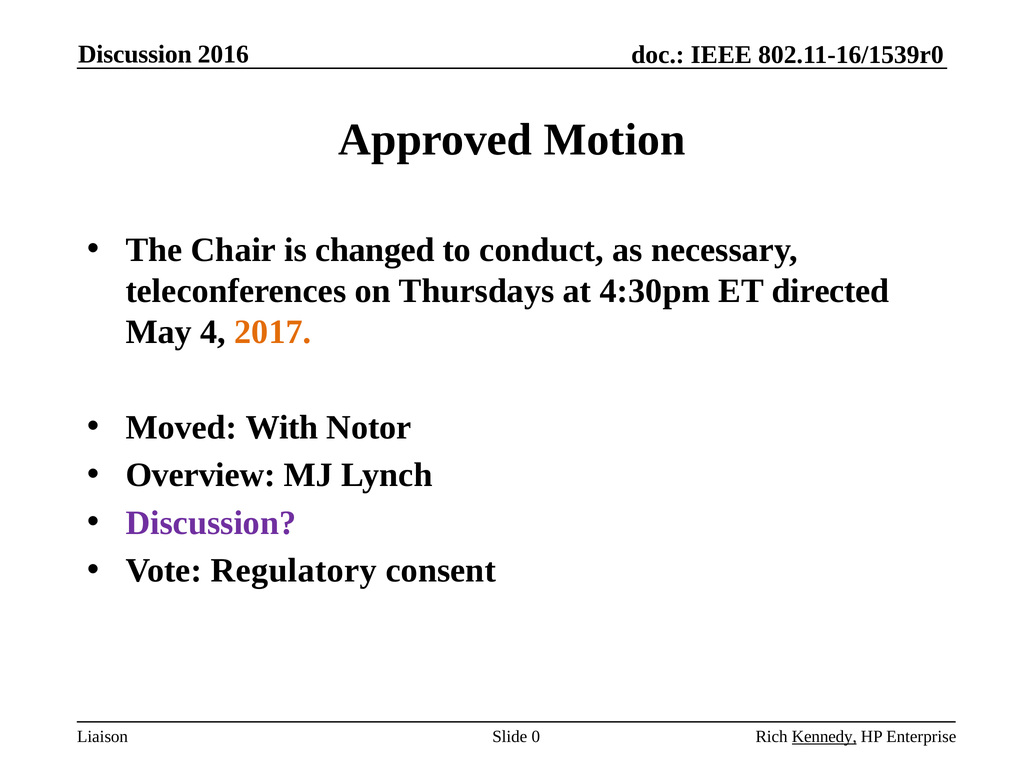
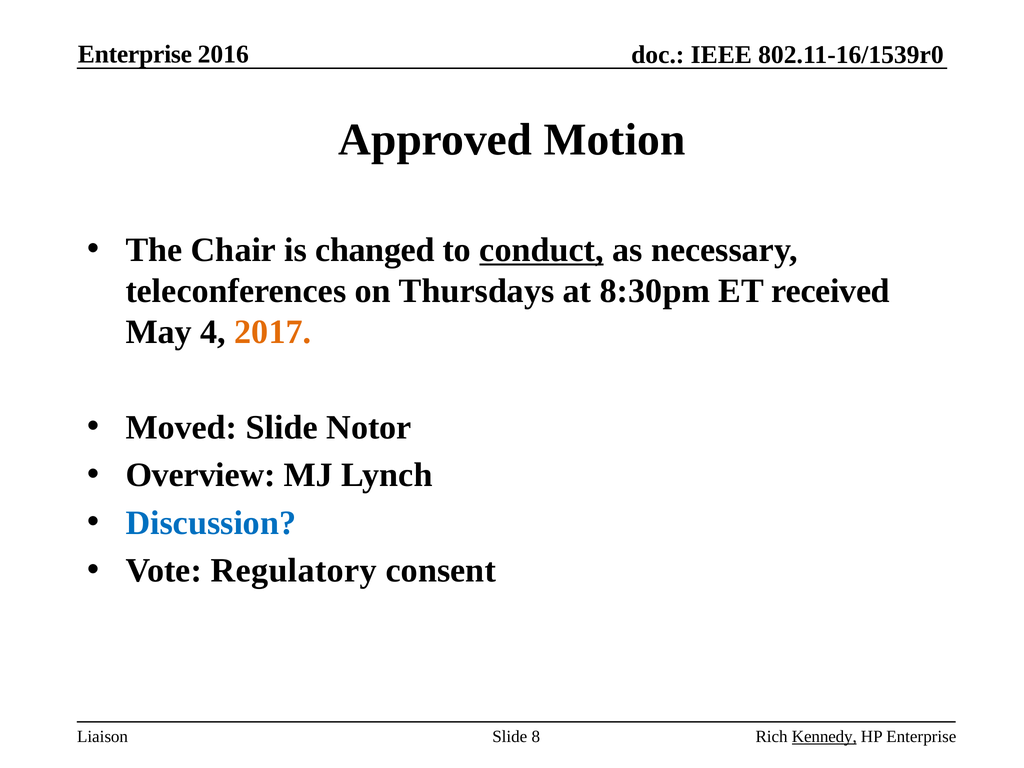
Discussion at (135, 54): Discussion -> Enterprise
conduct underline: none -> present
4:30pm: 4:30pm -> 8:30pm
directed: directed -> received
Moved With: With -> Slide
Discussion at (211, 523) colour: purple -> blue
0: 0 -> 8
